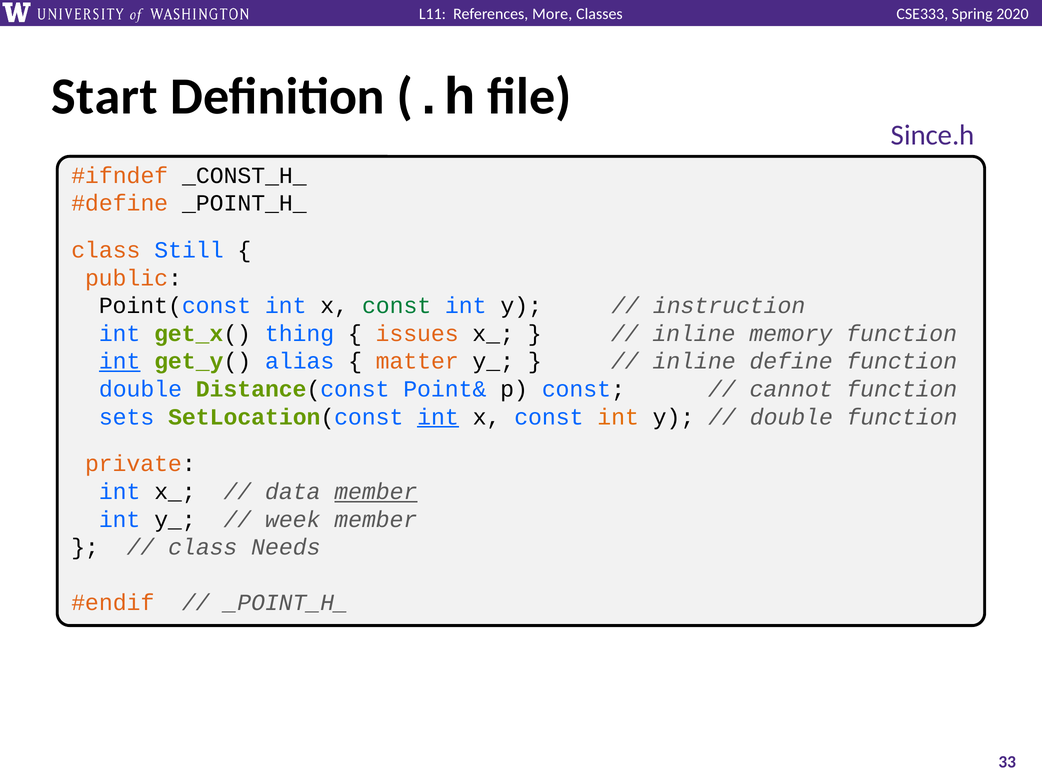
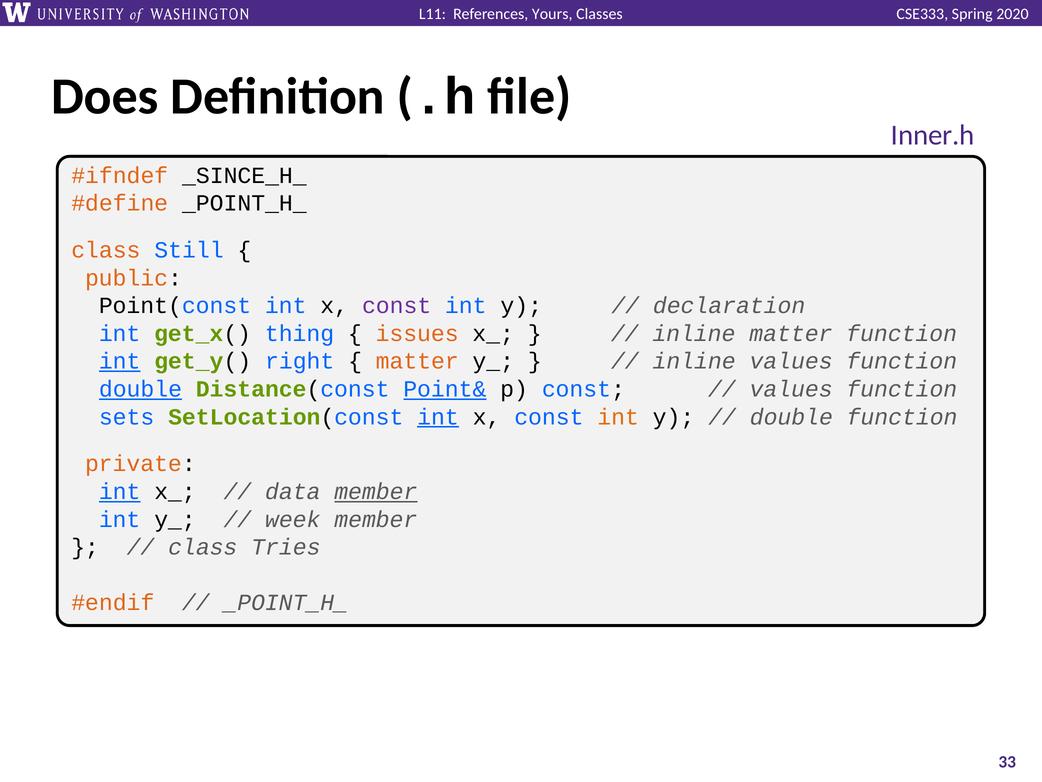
More: More -> Yours
Start: Start -> Does
Since.h: Since.h -> Inner.h
_CONST_H_: _CONST_H_ -> _SINCE_H_
const at (397, 306) colour: green -> purple
instruction: instruction -> declaration
inline memory: memory -> matter
alias: alias -> right
inline define: define -> values
double at (140, 389) underline: none -> present
Point& underline: none -> present
cannot at (791, 389): cannot -> values
int at (120, 491) underline: none -> present
Needs: Needs -> Tries
